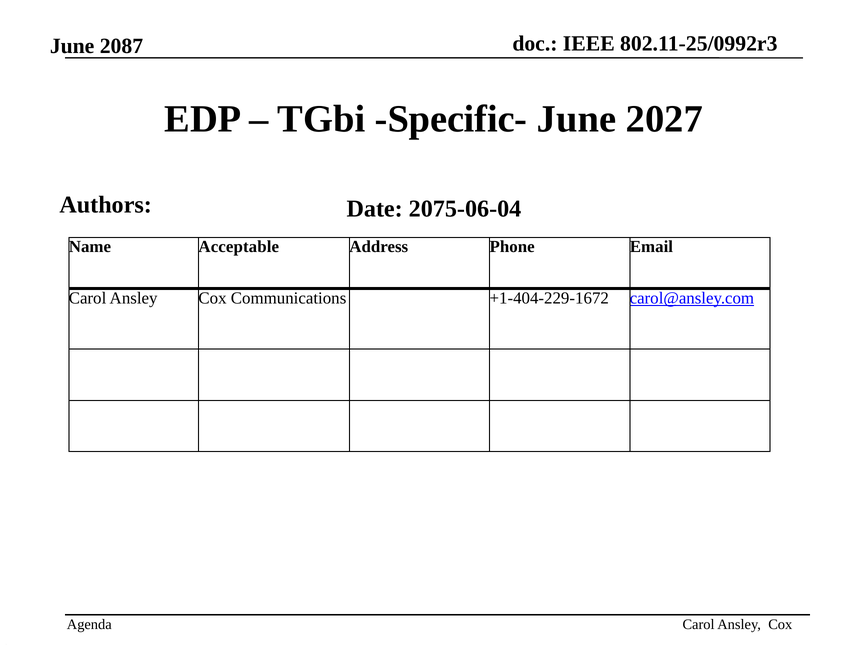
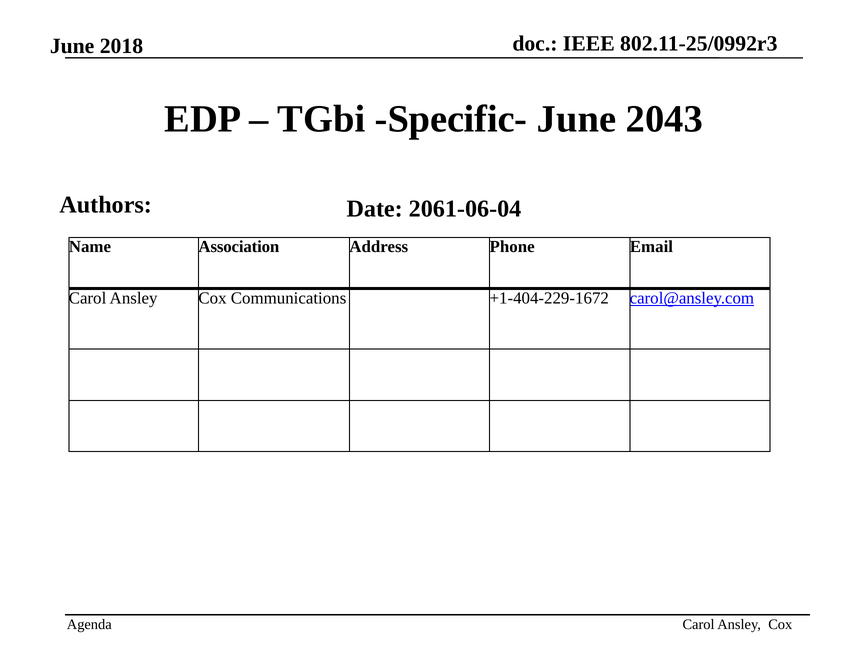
2087: 2087 -> 2018
2027: 2027 -> 2043
2075-06-04: 2075-06-04 -> 2061-06-04
Acceptable: Acceptable -> Association
